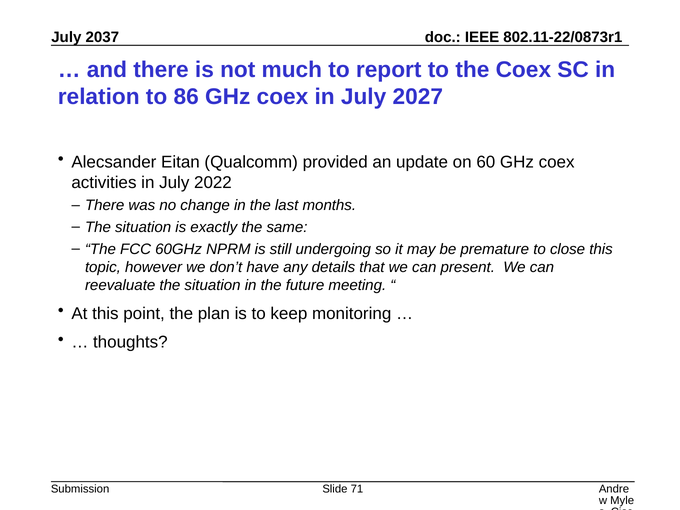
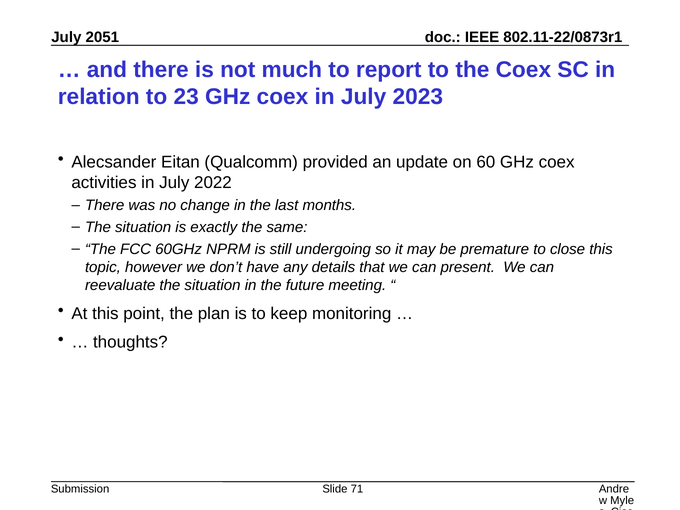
2037: 2037 -> 2051
86: 86 -> 23
2027: 2027 -> 2023
